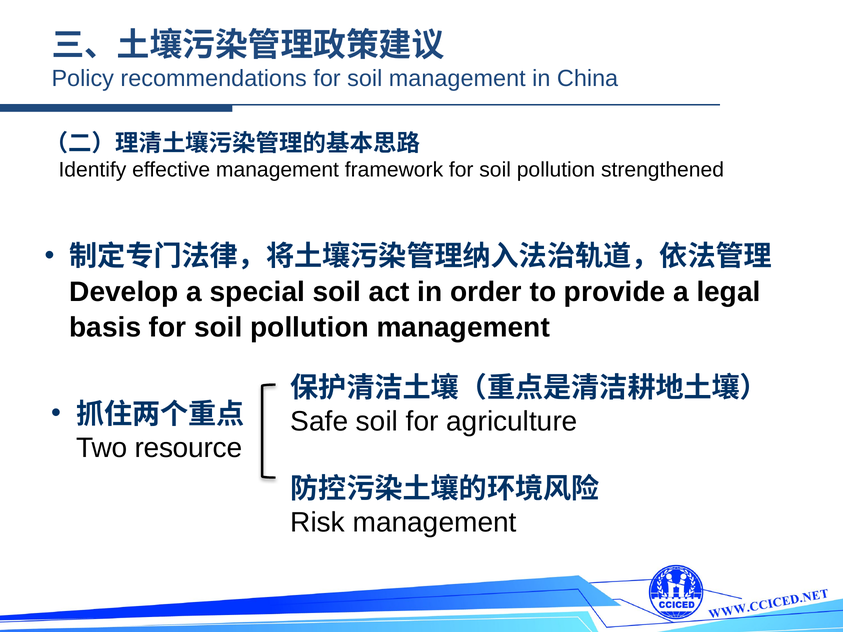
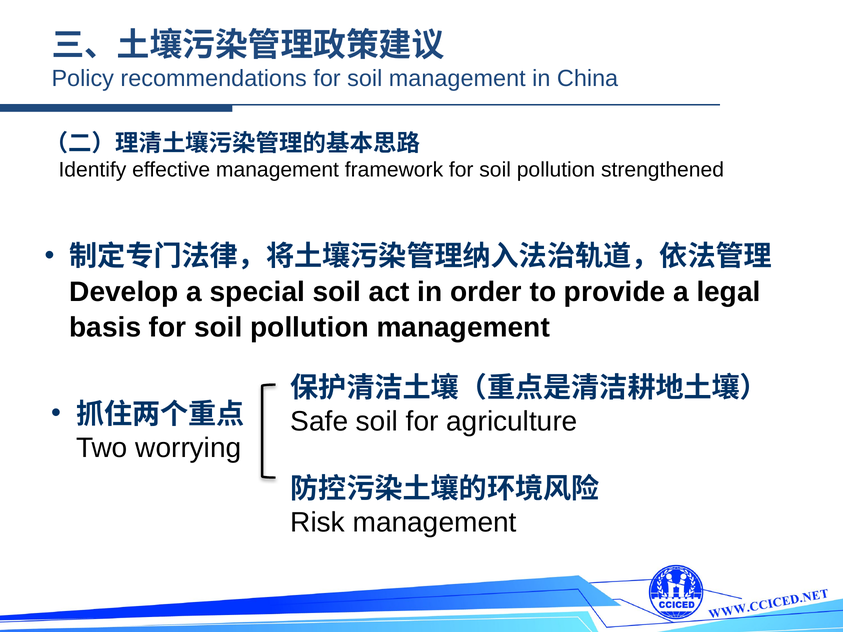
resource: resource -> worrying
